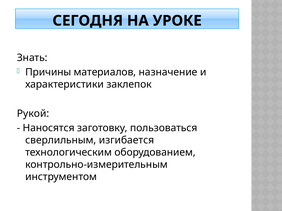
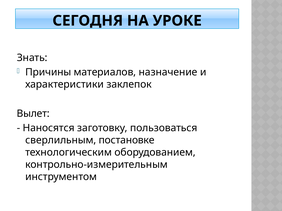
Рукой: Рукой -> Вылет
изгибается: изгибается -> постановке
